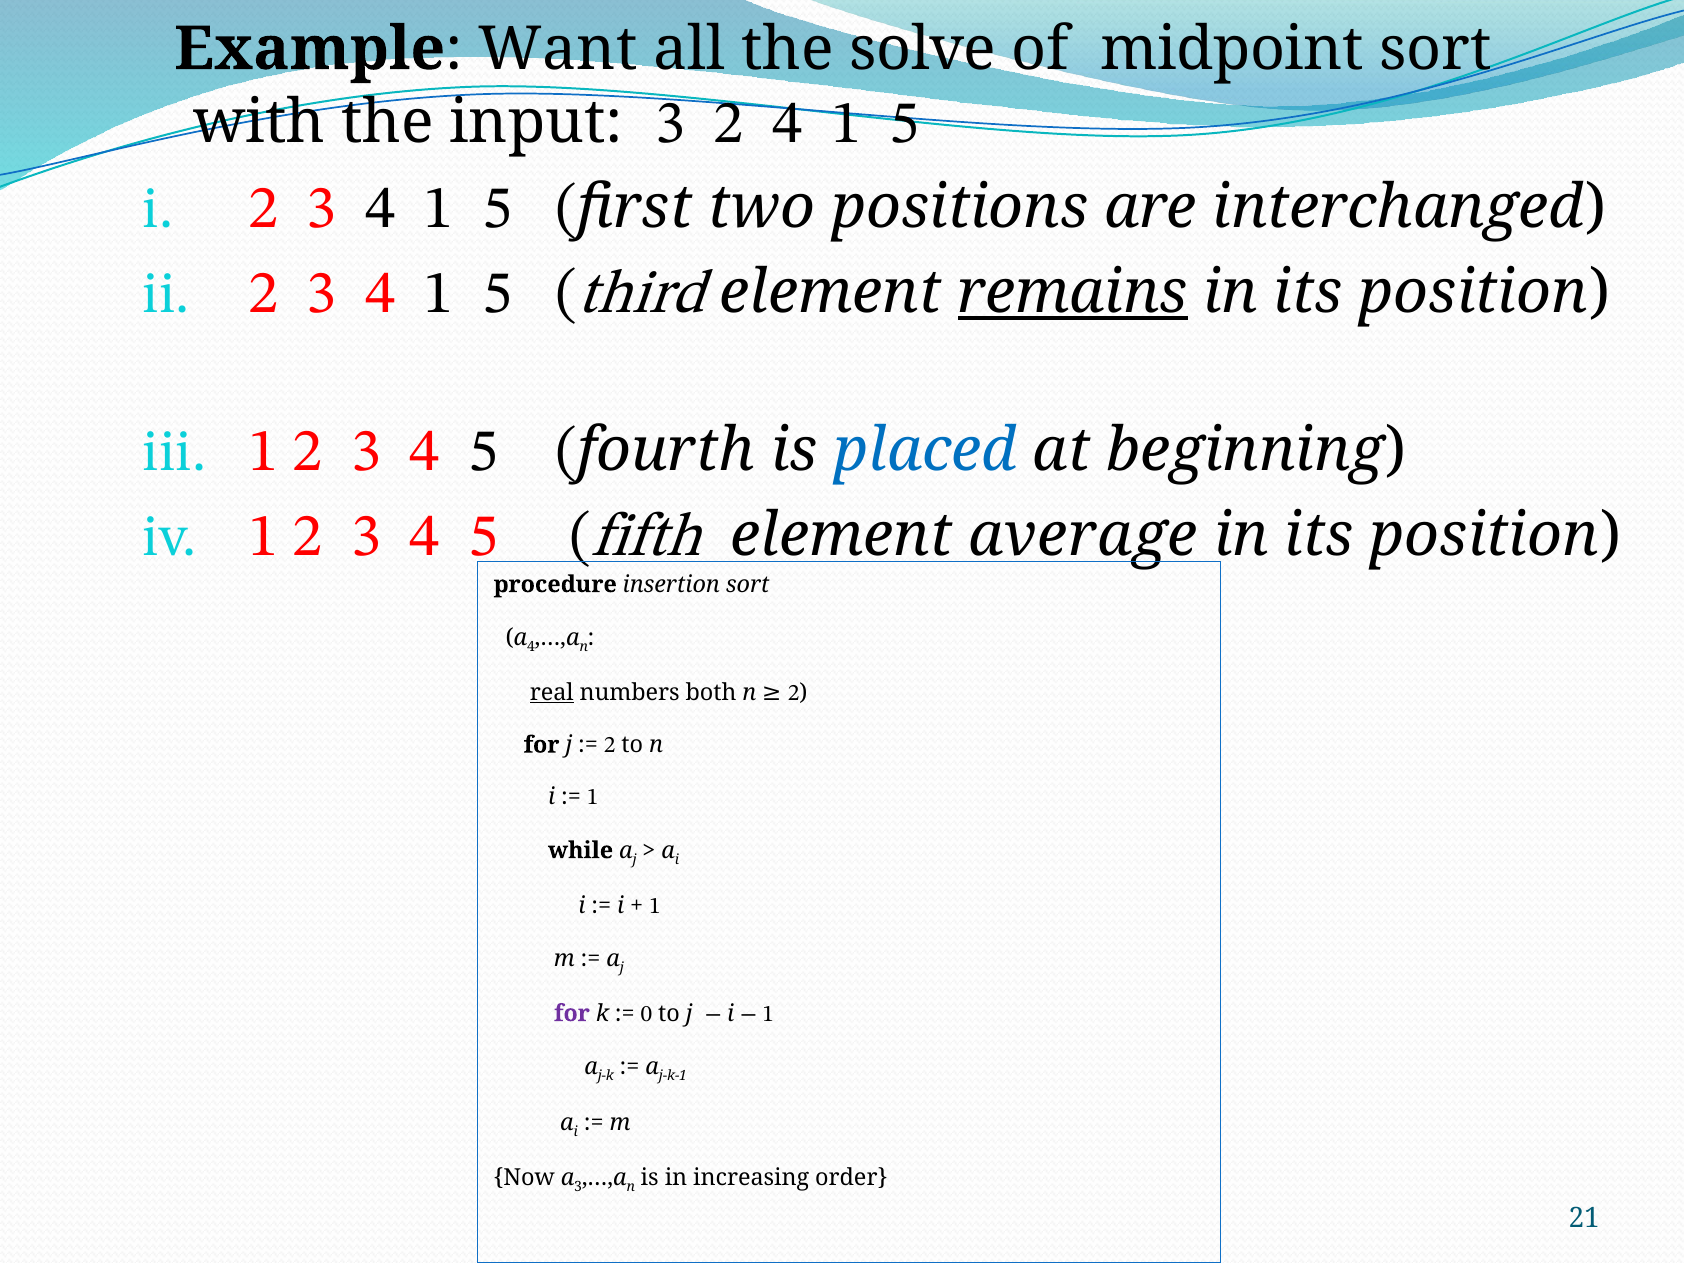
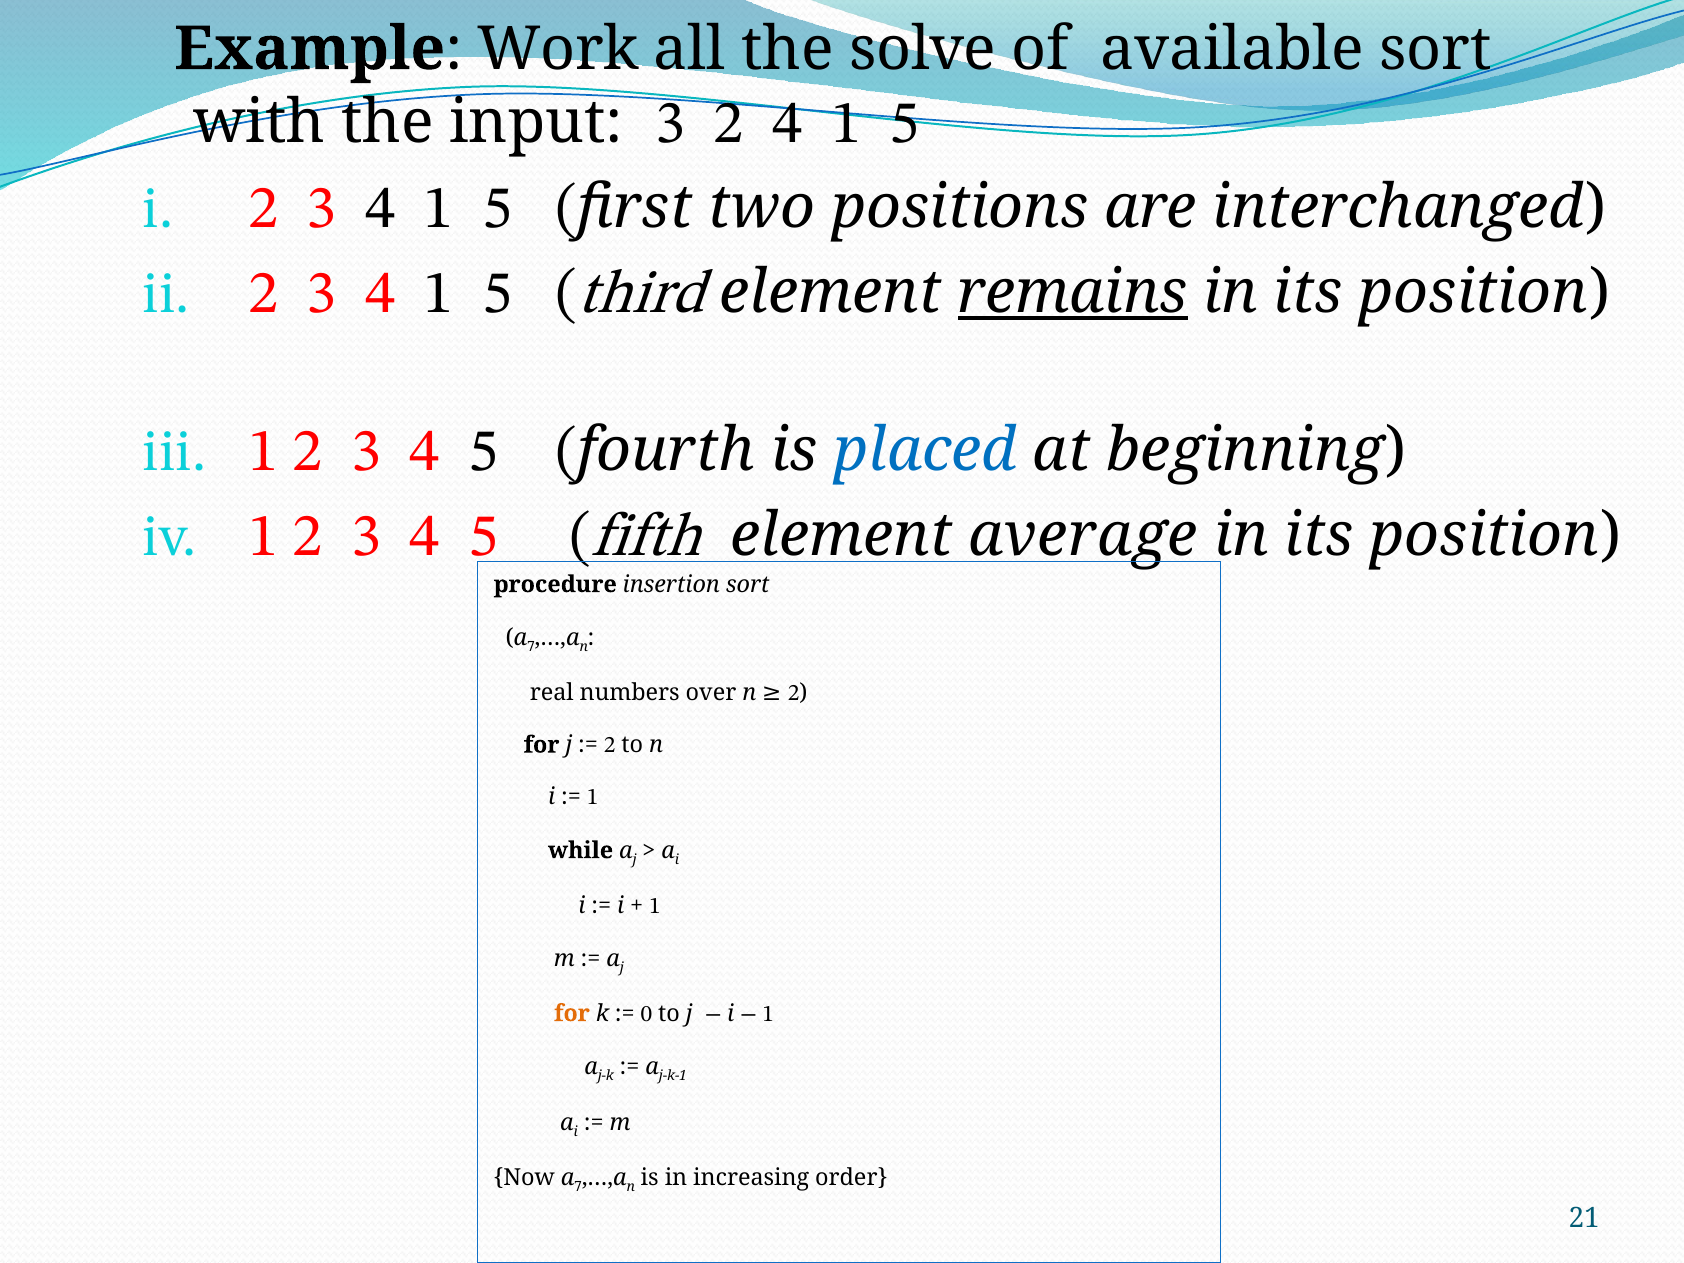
Want: Want -> Work
midpoint: midpoint -> available
4 at (531, 647): 4 -> 7
real underline: present -> none
both: both -> over
for at (572, 1013) colour: purple -> orange
3 at (578, 1187): 3 -> 7
